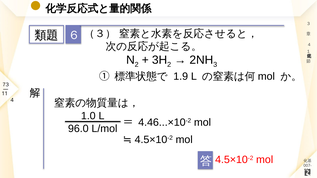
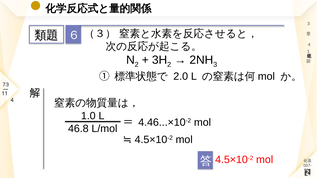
1.9: 1.9 -> 2.0
96.0: 96.0 -> 46.8
